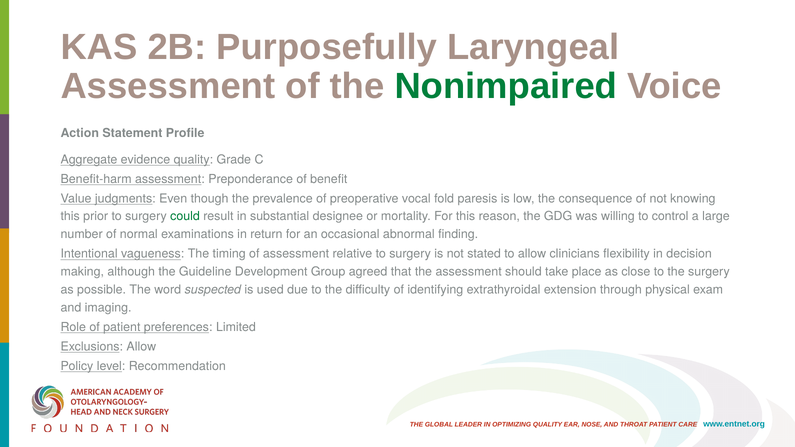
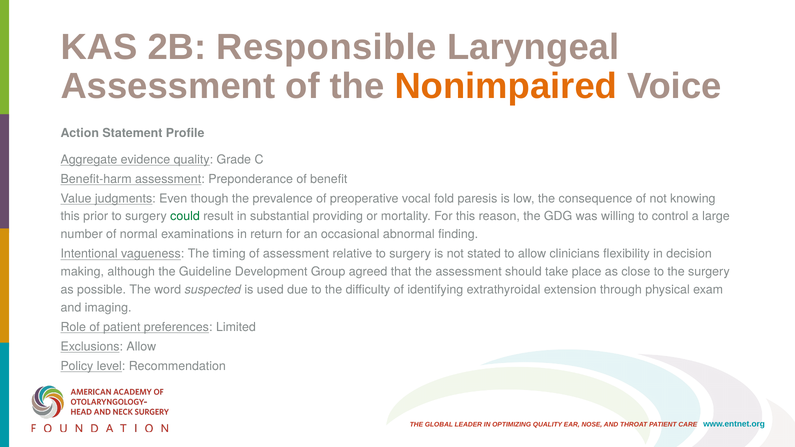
Purposefully: Purposefully -> Responsible
Nonimpaired colour: green -> orange
designee: designee -> providing
